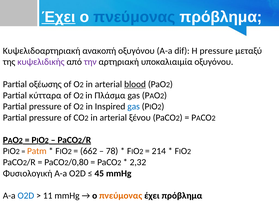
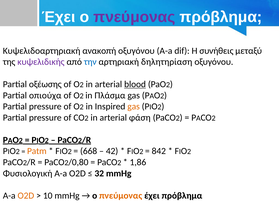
Έχει at (58, 17) underline: present -> none
πνεύμονας at (134, 17) colour: blue -> purple
Η pressure: pressure -> συνήθεις
την colour: purple -> blue
υποκαλιαιμία: υποκαλιαιμία -> δηλητηρίαση
κύτταρα: κύτταρα -> οπιούχα
gas at (134, 107) colour: blue -> orange
ξένου: ξένου -> φάση
662: 662 -> 668
78: 78 -> 42
214: 214 -> 842
2,32: 2,32 -> 1,86
45: 45 -> 32
O2D at (26, 196) colour: blue -> orange
11: 11 -> 10
